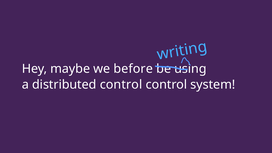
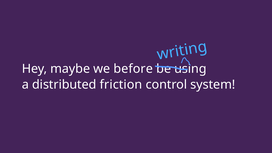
distributed control: control -> friction
